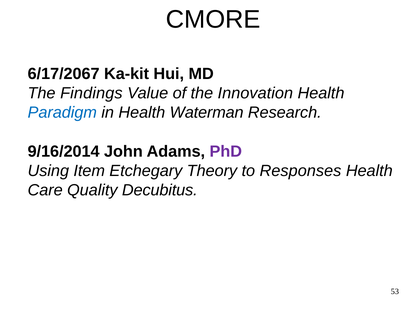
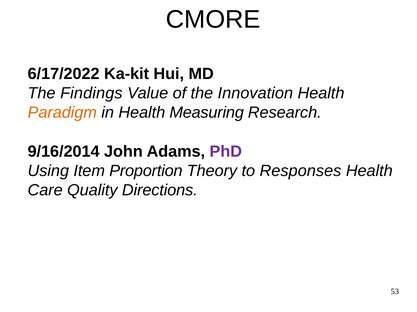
6/17/2067: 6/17/2067 -> 6/17/2022
Paradigm colour: blue -> orange
Waterman: Waterman -> Measuring
Etchegary: Etchegary -> Proportion
Decubitus: Decubitus -> Directions
